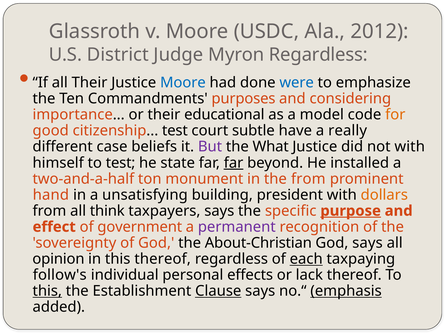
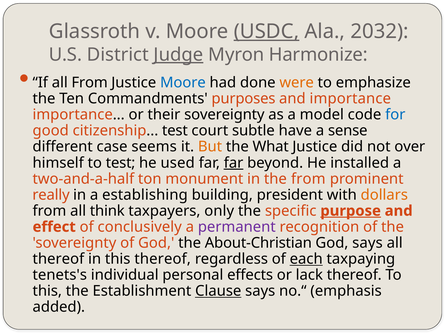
USDC underline: none -> present
2012: 2012 -> 2032
Judge underline: none -> present
Myron Regardless: Regardless -> Harmonize
all Their: Their -> From
were colour: blue -> orange
and considering: considering -> importance
their educational: educational -> sovereignty
for colour: orange -> blue
really: really -> sense
beliefs: beliefs -> seems
But colour: purple -> orange
not with: with -> over
state: state -> used
hand: hand -> really
unsatisfying: unsatisfying -> establishing
taxpayers says: says -> only
government: government -> conclusively
opinion at (58, 259): opinion -> thereof
follow's: follow's -> tenets's
this at (47, 291) underline: present -> none
emphasis underline: present -> none
